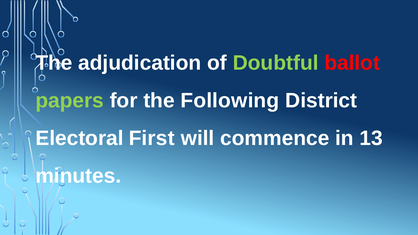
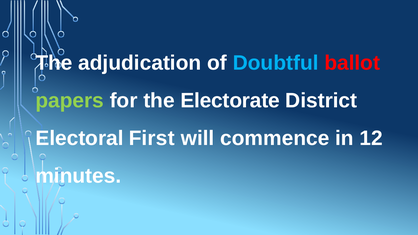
Doubtful colour: light green -> light blue
Following: Following -> Electorate
13: 13 -> 12
